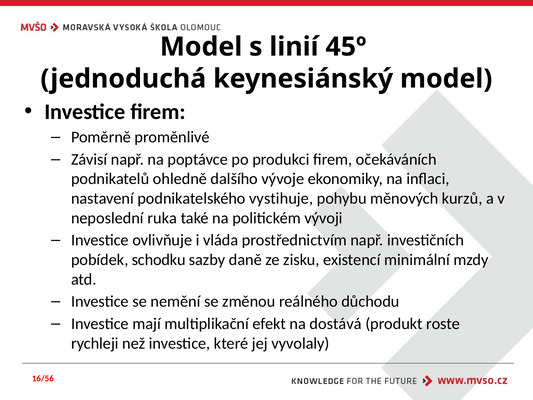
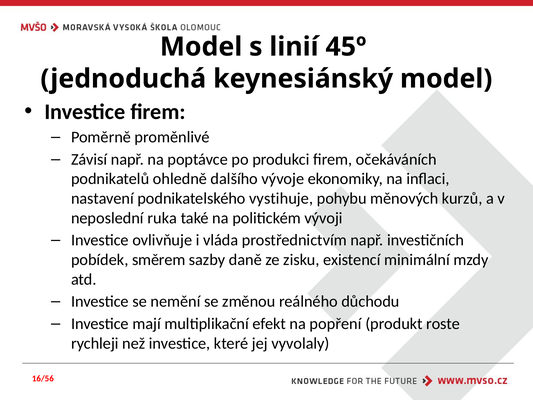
schodku: schodku -> směrem
dostává: dostává -> popření
